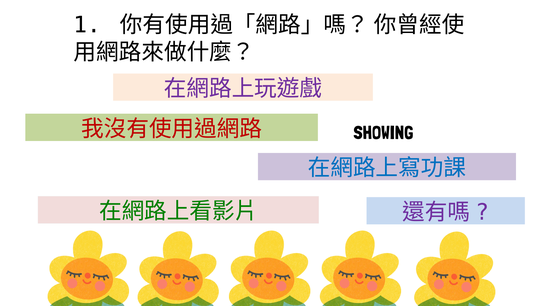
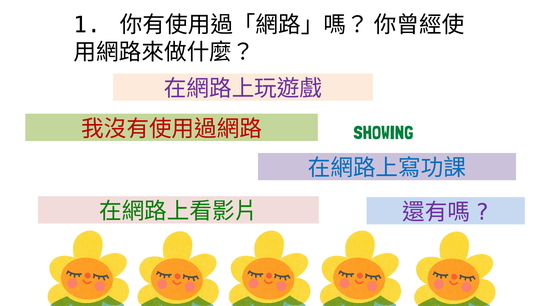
SHOWING colour: black -> green
